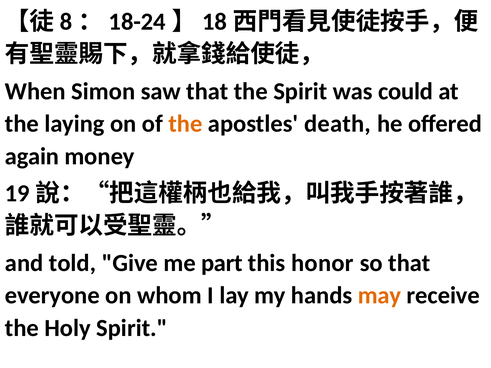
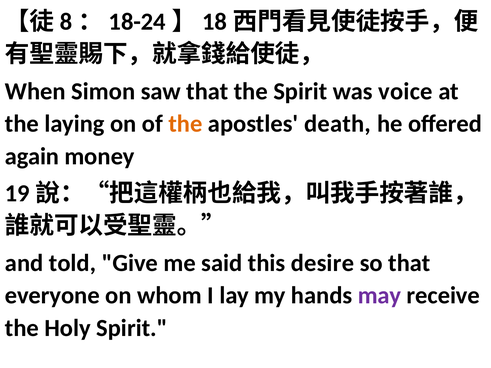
could: could -> voice
part: part -> said
honor: honor -> desire
may colour: orange -> purple
